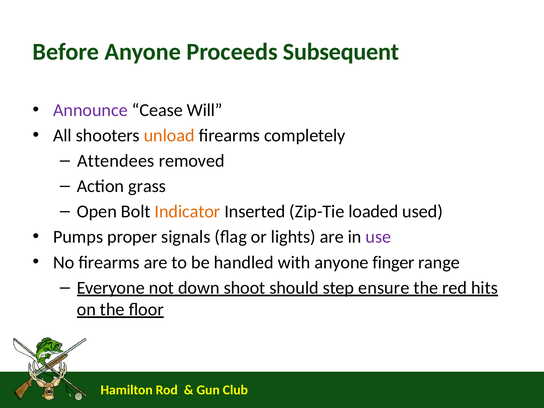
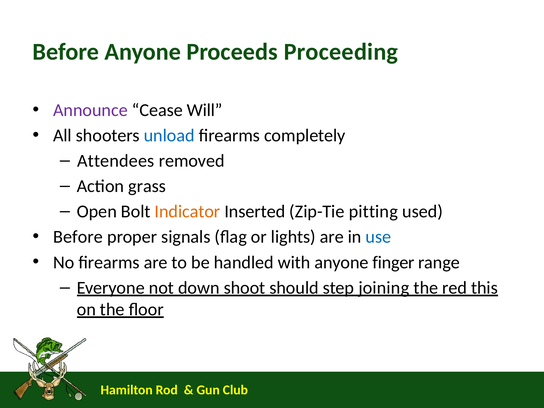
Subsequent: Subsequent -> Proceeding
unload colour: orange -> blue
loaded: loaded -> pitting
Pumps at (78, 237): Pumps -> Before
use colour: purple -> blue
ensure: ensure -> joining
hits: hits -> this
